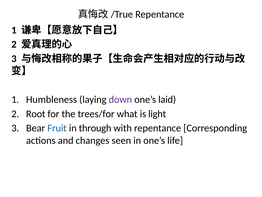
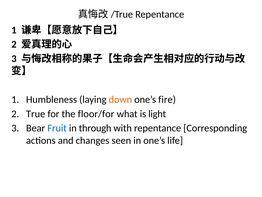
down colour: purple -> orange
laid: laid -> fire
Root: Root -> True
trees/for: trees/for -> floor/for
